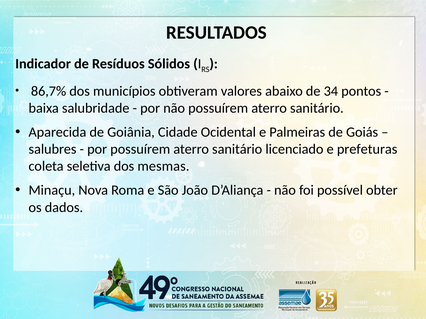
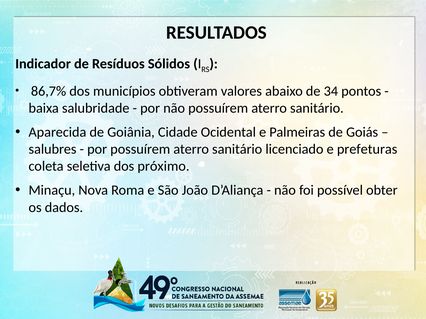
mesmas: mesmas -> próximo
